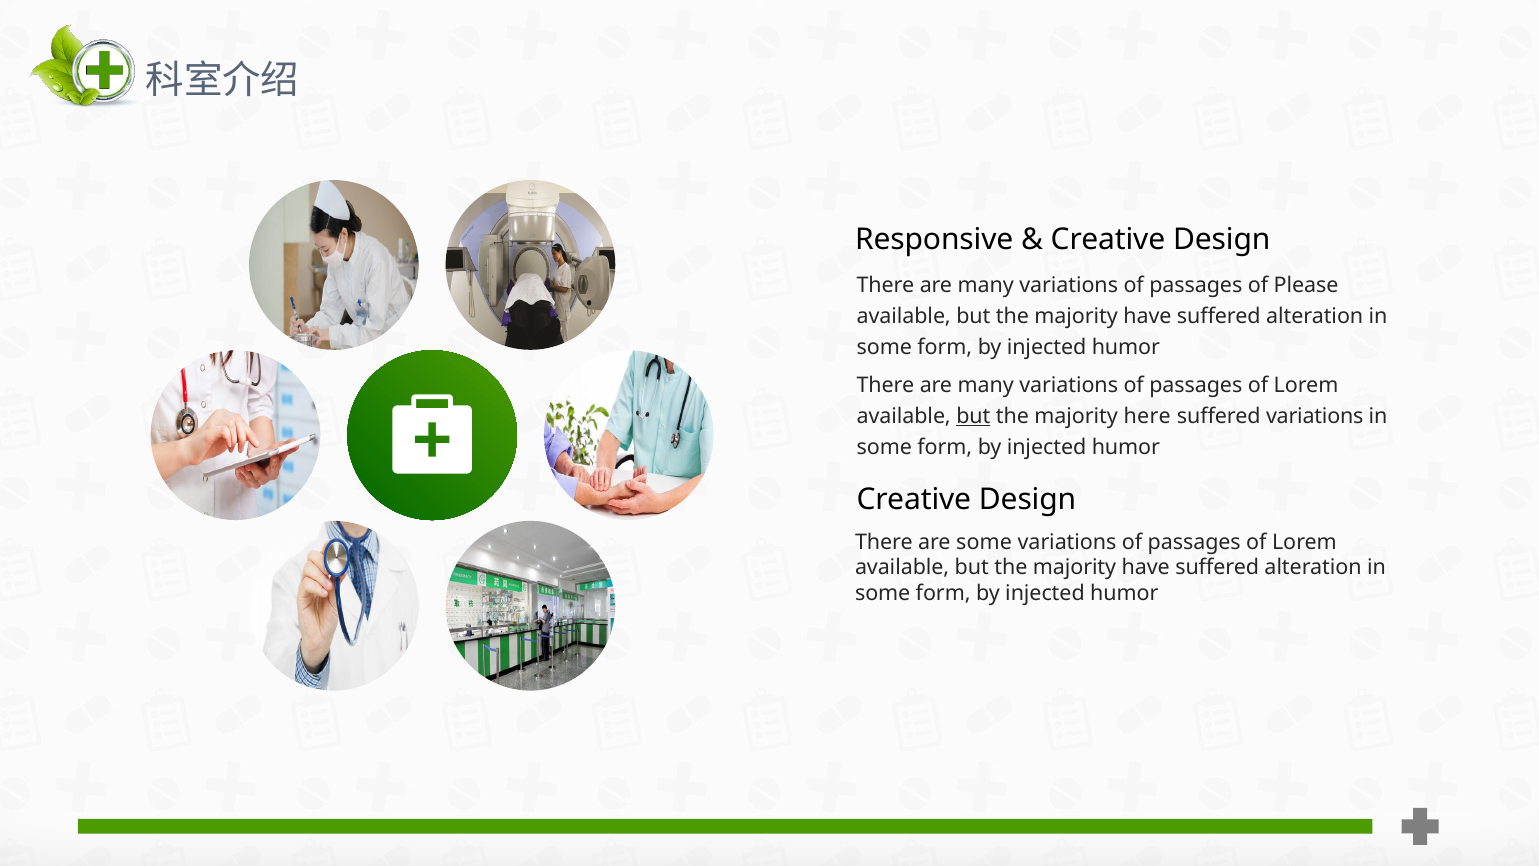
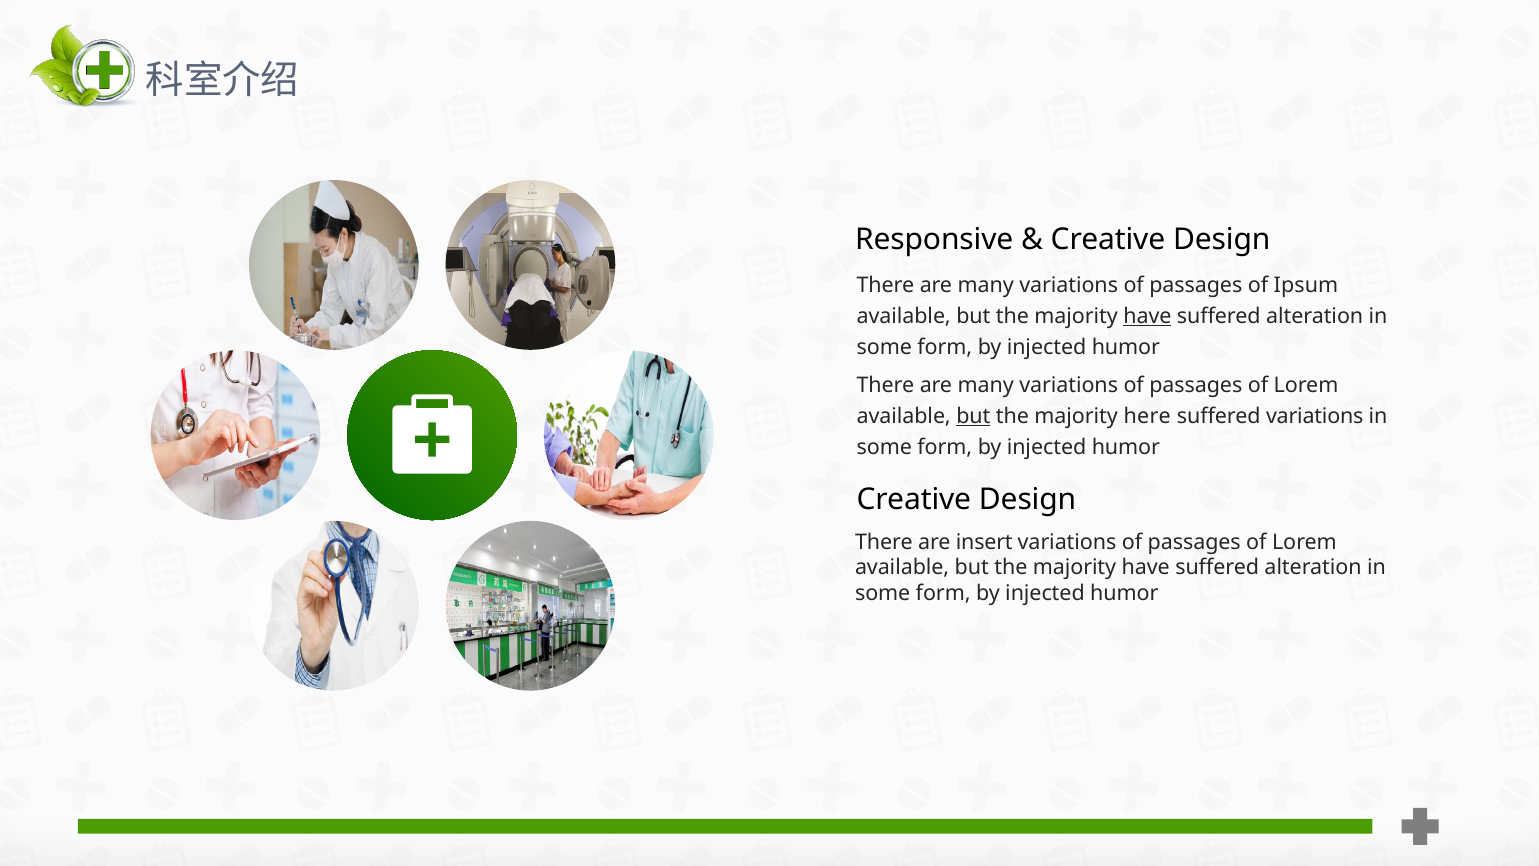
Please: Please -> Ipsum
have at (1147, 316) underline: none -> present
are some: some -> insert
